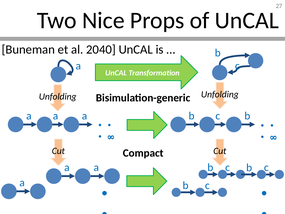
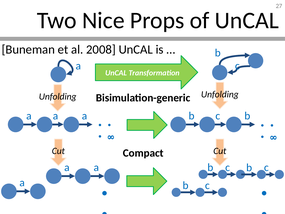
2040: 2040 -> 2008
